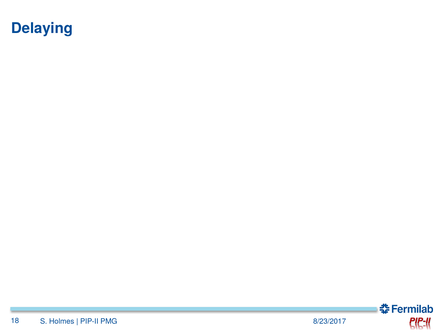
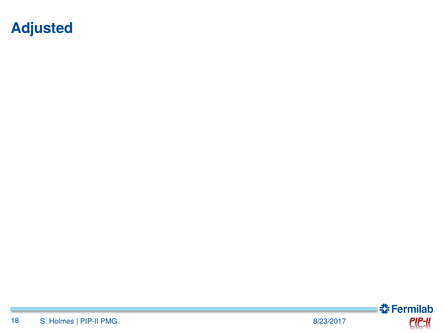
Delaying: Delaying -> Adjusted
